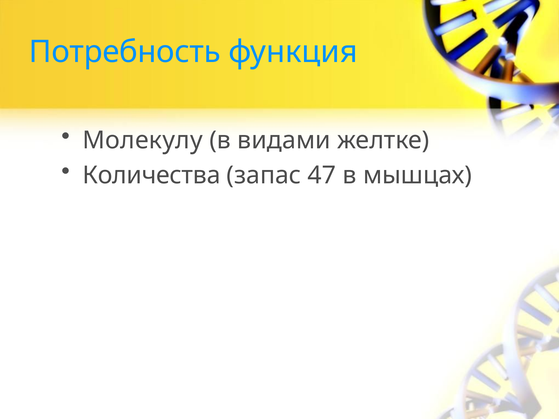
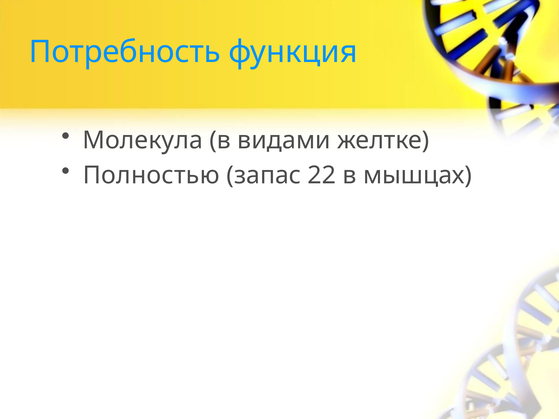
Молекулу: Молекулу -> Молекула
Количества: Количества -> Полностью
47: 47 -> 22
